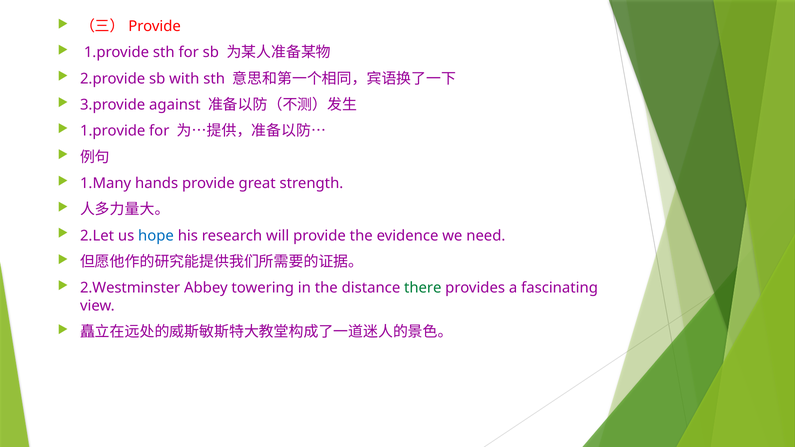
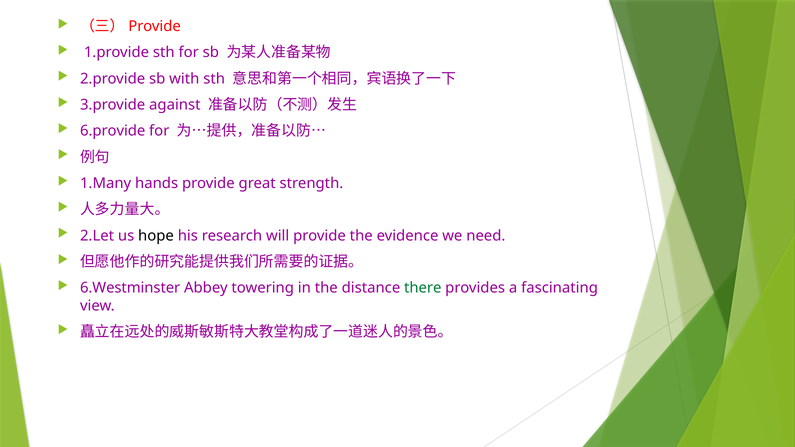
1.provide at (113, 131): 1.provide -> 6.provide
hope colour: blue -> black
2.Westminster: 2.Westminster -> 6.Westminster
